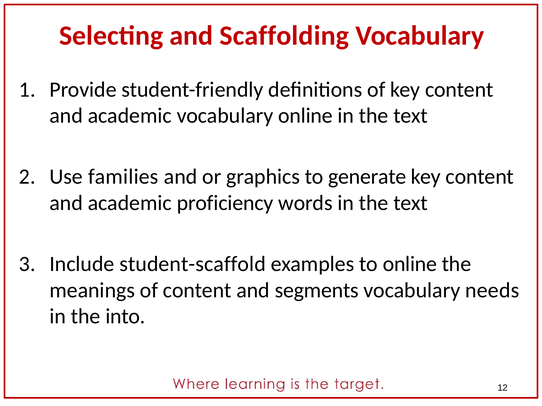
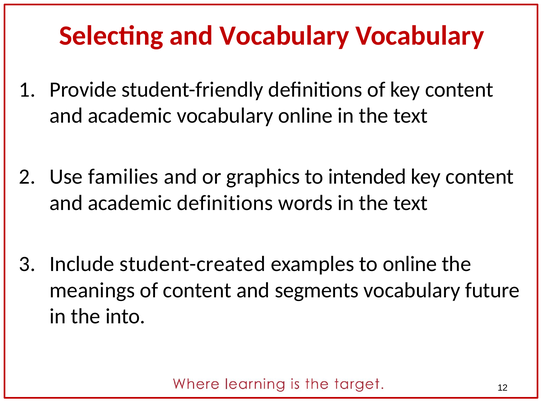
and Scaffolding: Scaffolding -> Vocabulary
generate: generate -> intended
academic proficiency: proficiency -> definitions
student-scaffold: student-scaffold -> student-created
needs: needs -> future
